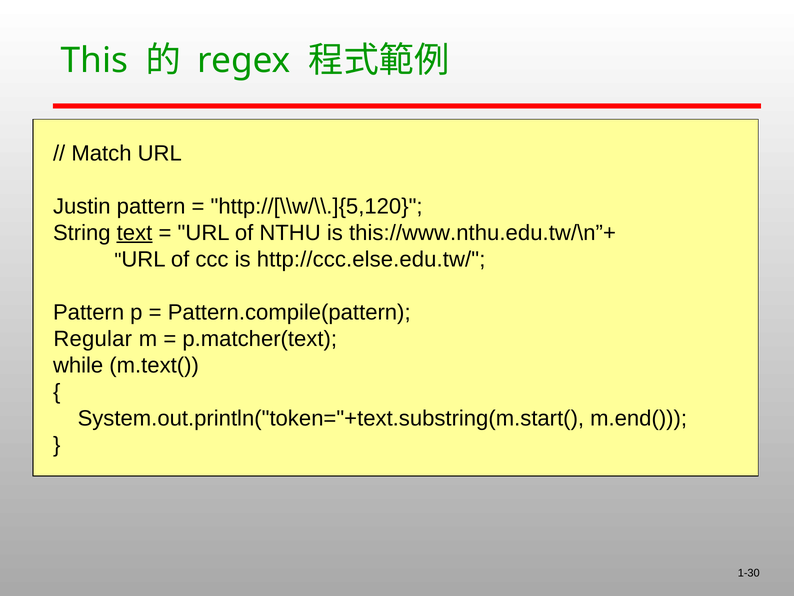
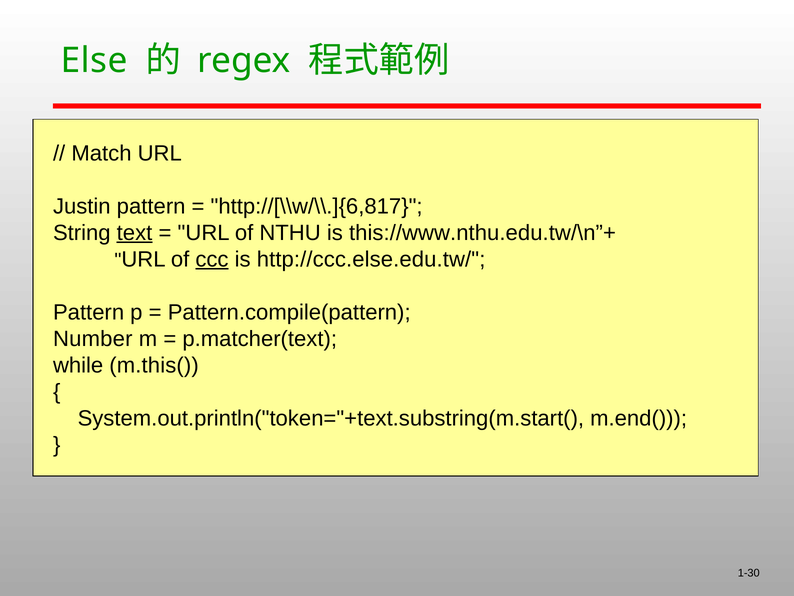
This: This -> Else
http://[\\w/\\.]{5,120: http://[\\w/\\.]{5,120 -> http://[\\w/\\.]{6,817
ccc underline: none -> present
Regular: Regular -> Number
m.text(: m.text( -> m.this(
